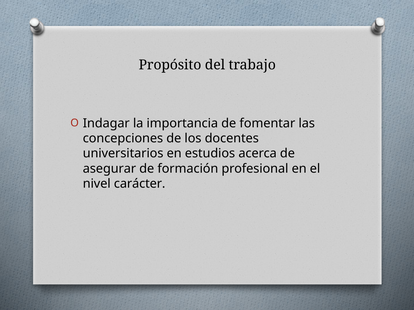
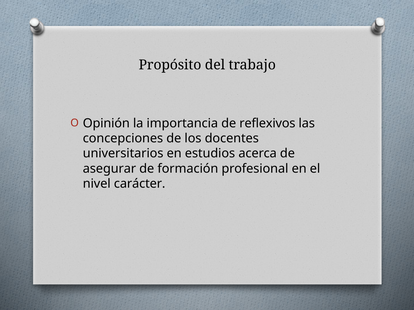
Indagar: Indagar -> Opinión
fomentar: fomentar -> reflexivos
